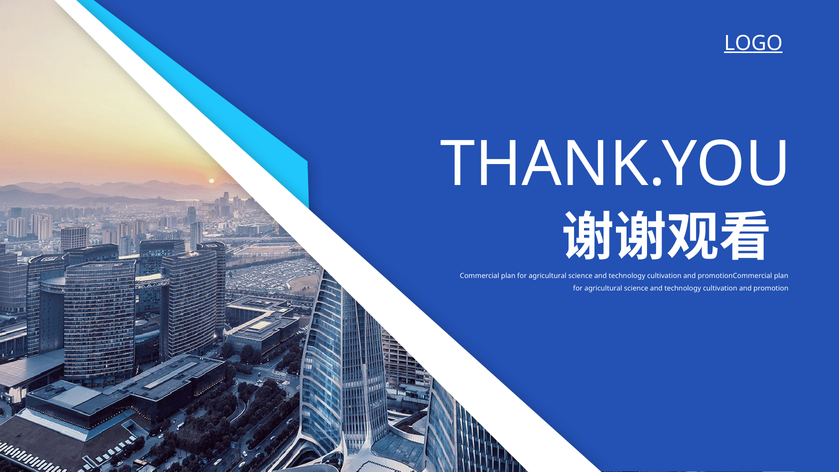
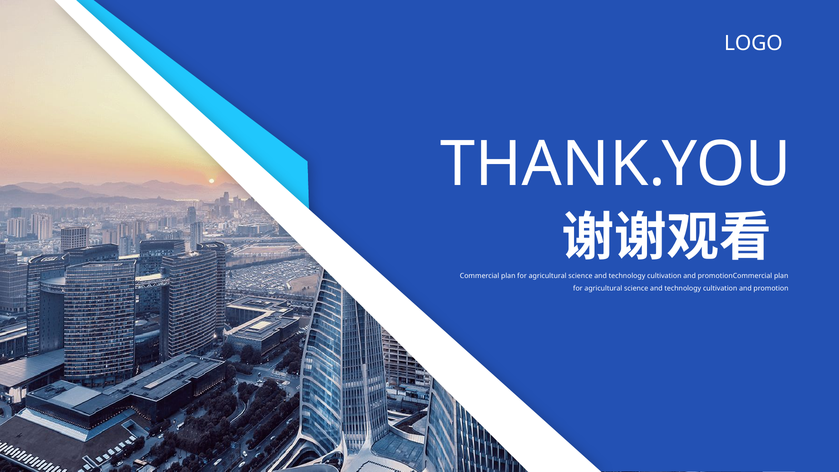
LOGO underline: present -> none
